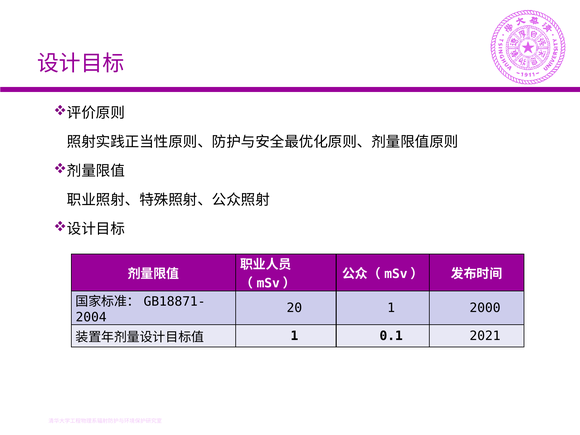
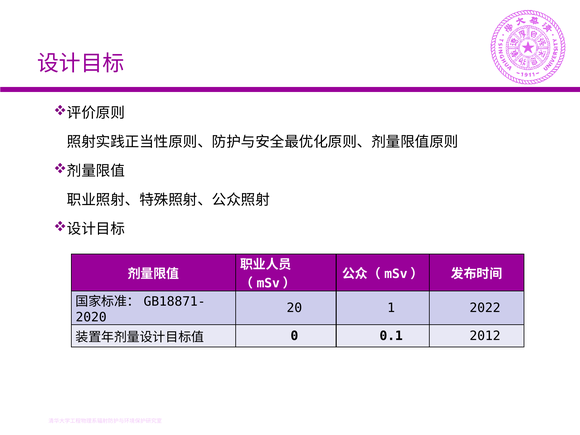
2000: 2000 -> 2022
2004: 2004 -> 2020
1 at (294, 336): 1 -> 0
2021: 2021 -> 2012
